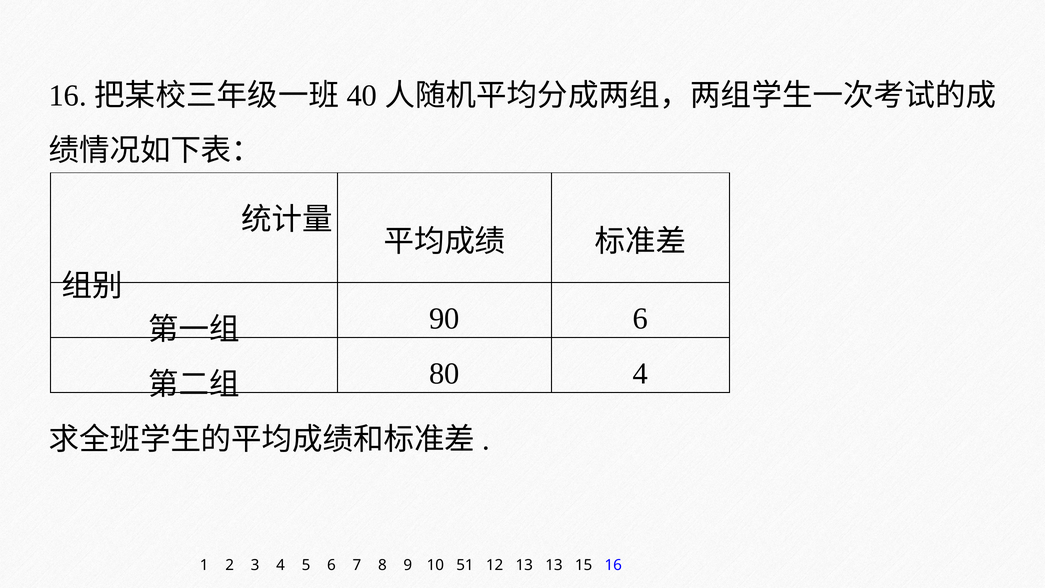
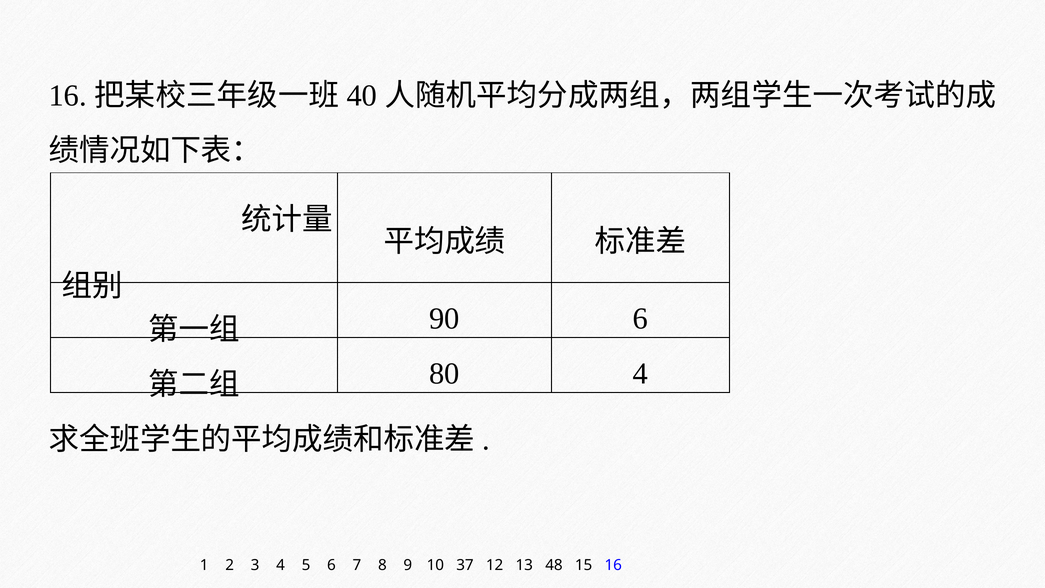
51: 51 -> 37
13 13: 13 -> 48
